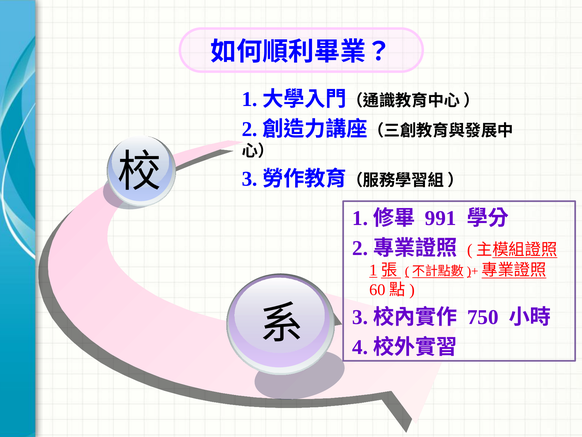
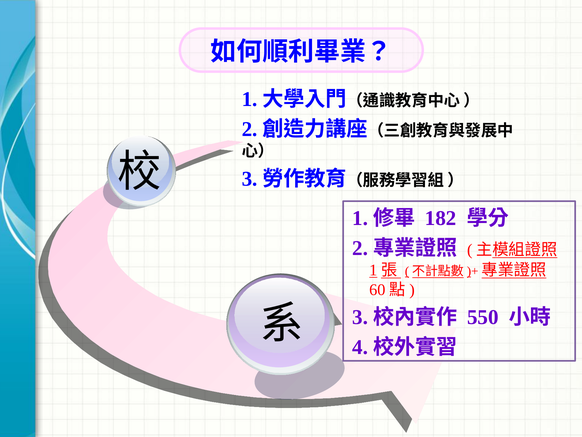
991: 991 -> 182
750: 750 -> 550
